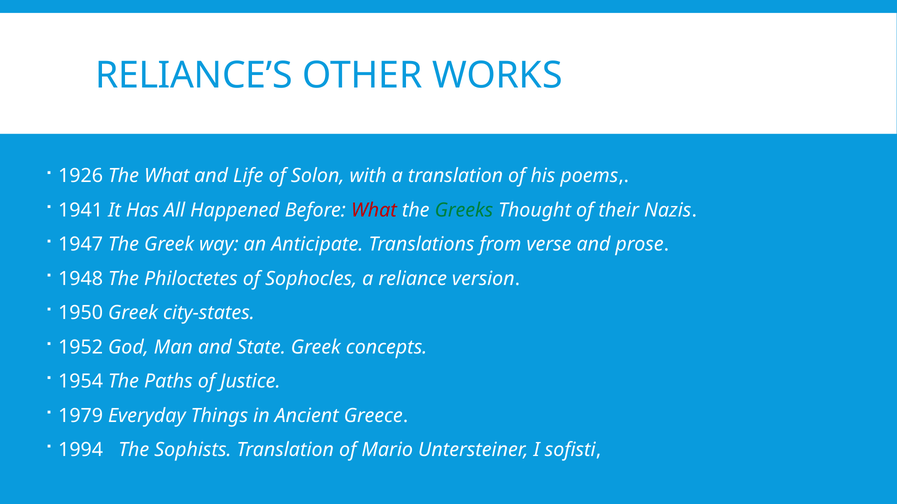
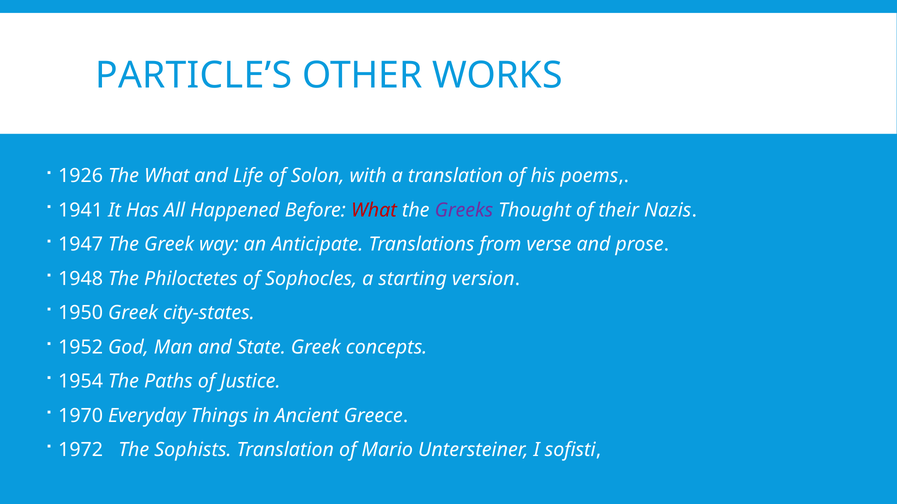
RELIANCE’S: RELIANCE’S -> PARTICLE’S
Greeks colour: green -> purple
reliance: reliance -> starting
1979: 1979 -> 1970
1994: 1994 -> 1972
